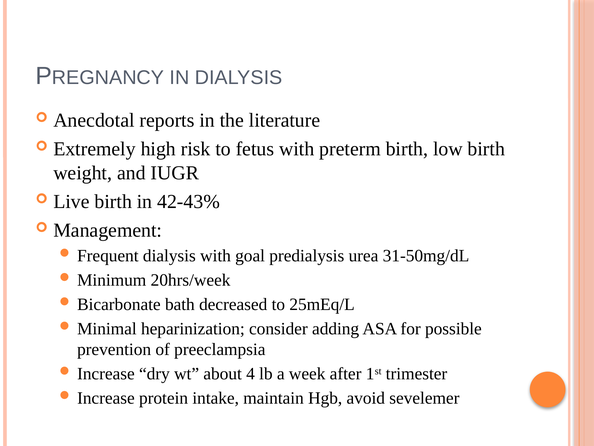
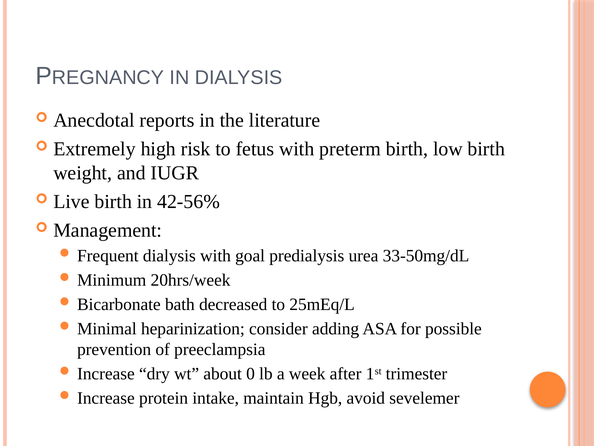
42-43%: 42-43% -> 42-56%
31-50mg/dL: 31-50mg/dL -> 33-50mg/dL
4: 4 -> 0
